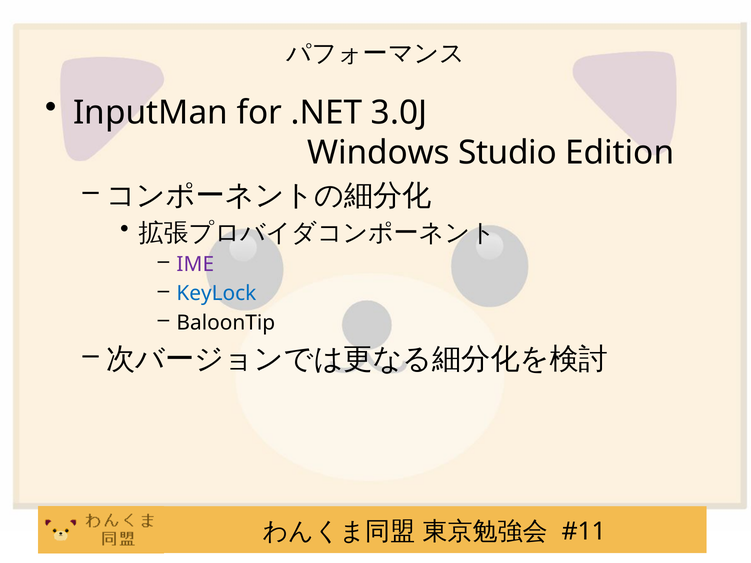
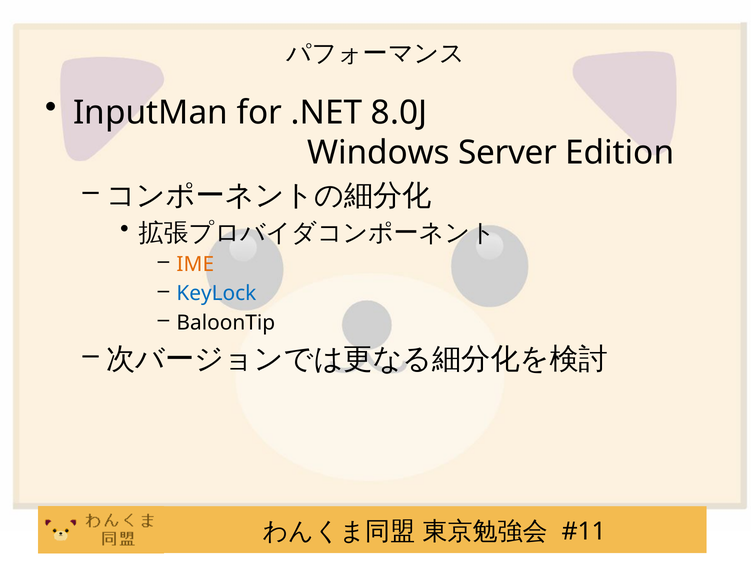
3.0J: 3.0J -> 8.0J
Studio: Studio -> Server
IME colour: purple -> orange
